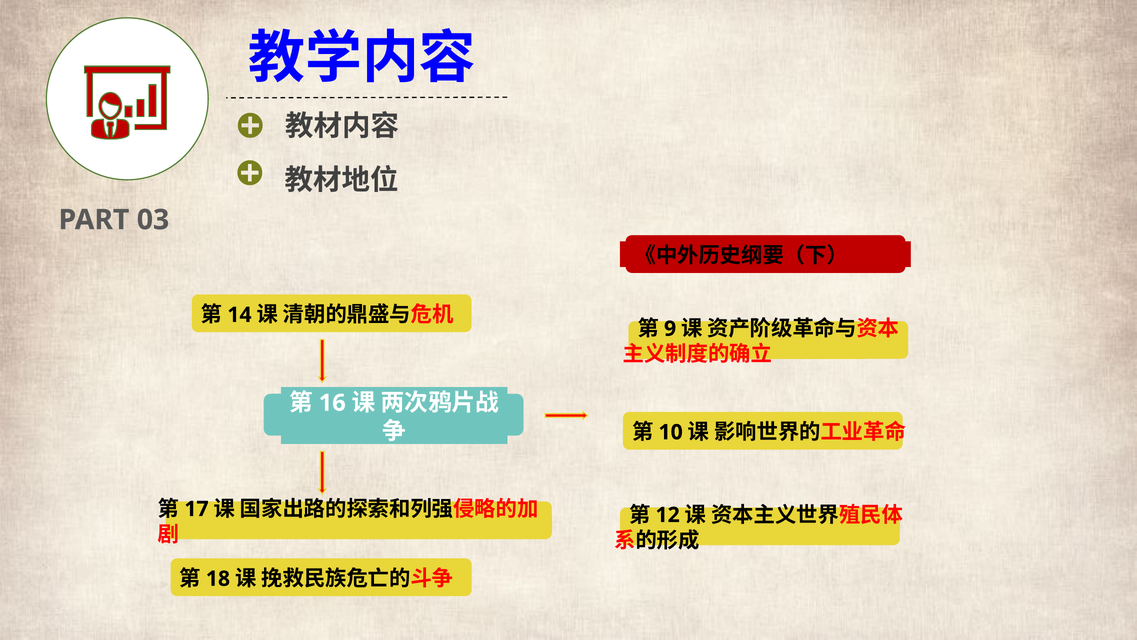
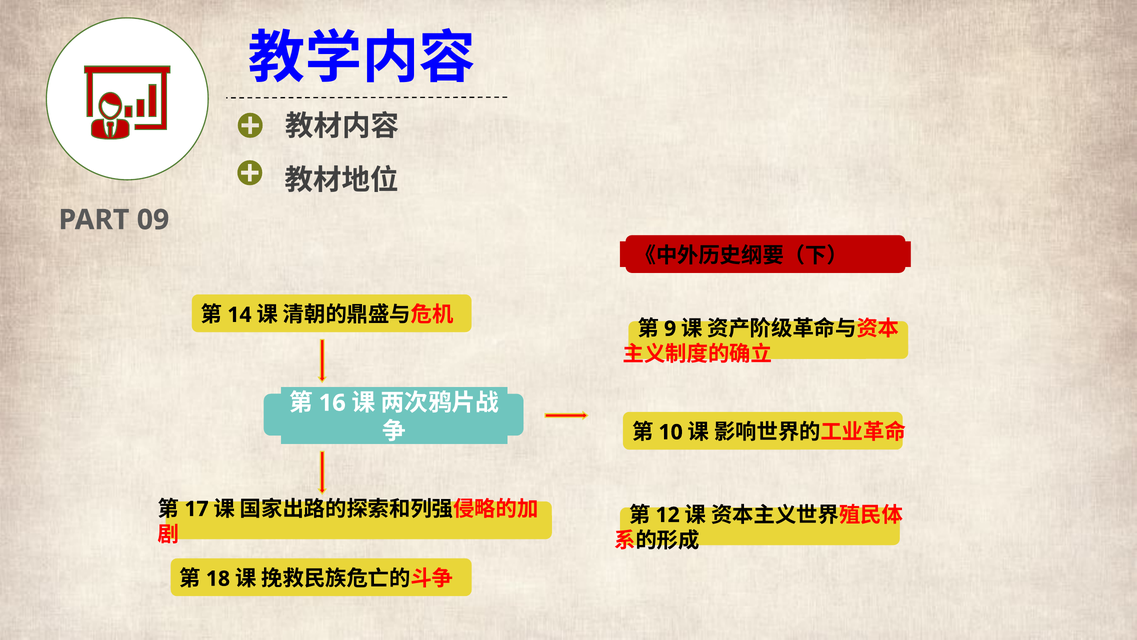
03: 03 -> 09
